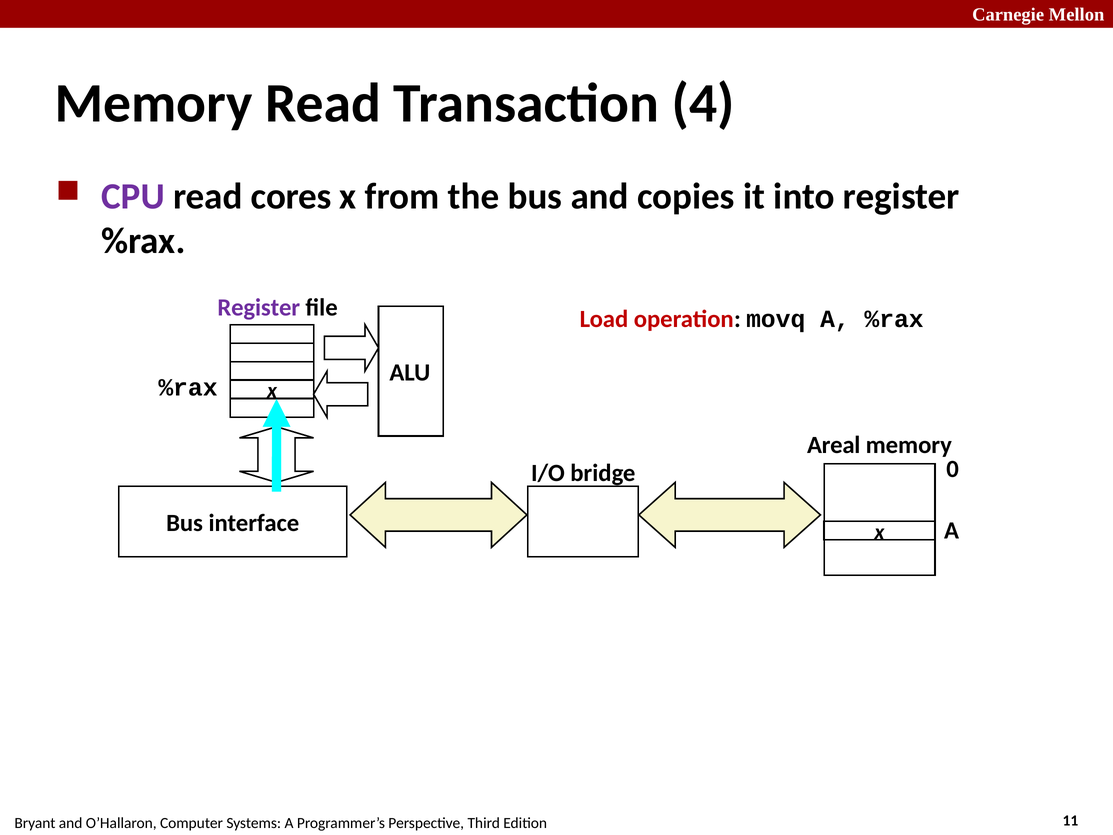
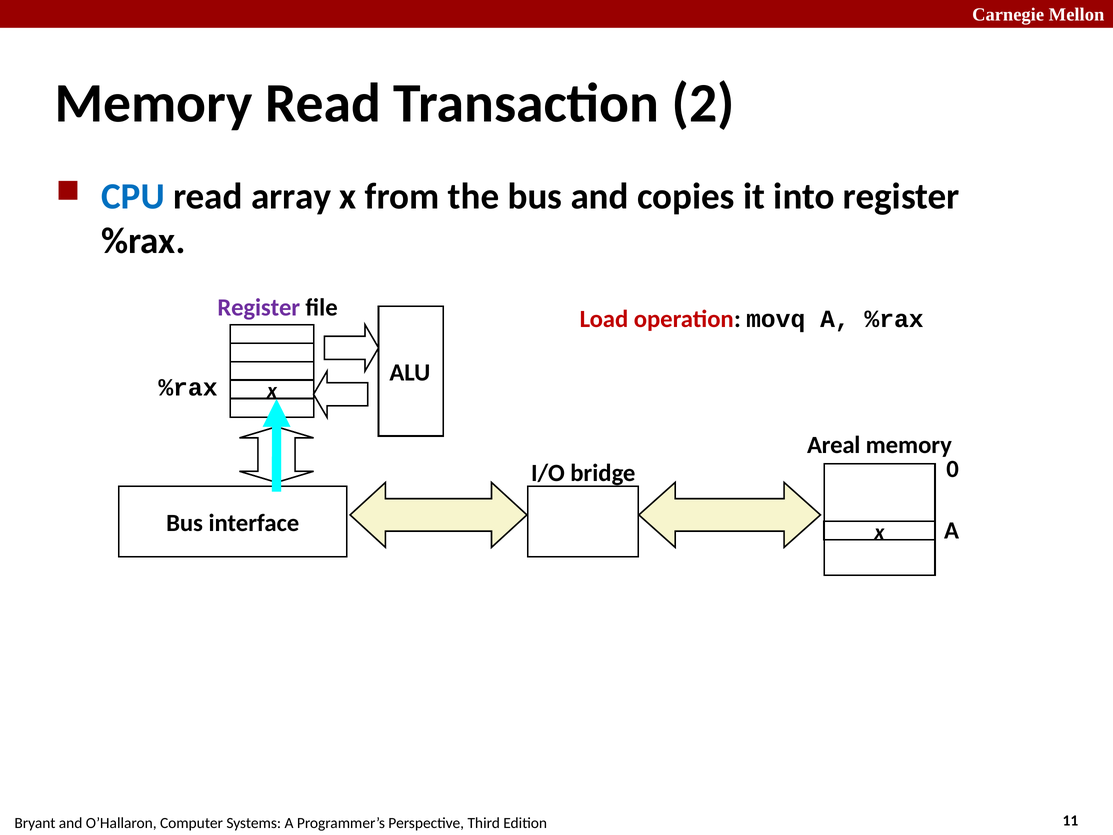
4: 4 -> 2
CPU colour: purple -> blue
cores: cores -> array
